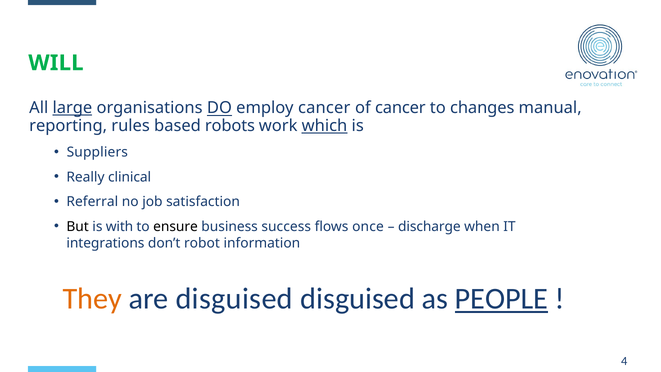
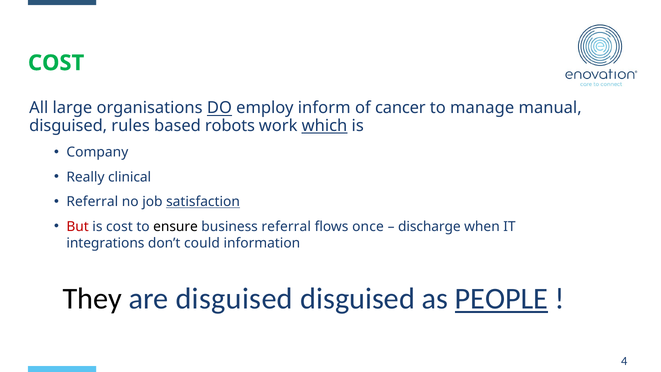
WILL at (56, 63): WILL -> COST
large underline: present -> none
employ cancer: cancer -> inform
changes: changes -> manage
reporting at (68, 126): reporting -> disguised
Suppliers: Suppliers -> Company
satisfaction underline: none -> present
But colour: black -> red
is with: with -> cost
business success: success -> referral
robot: robot -> could
They colour: orange -> black
